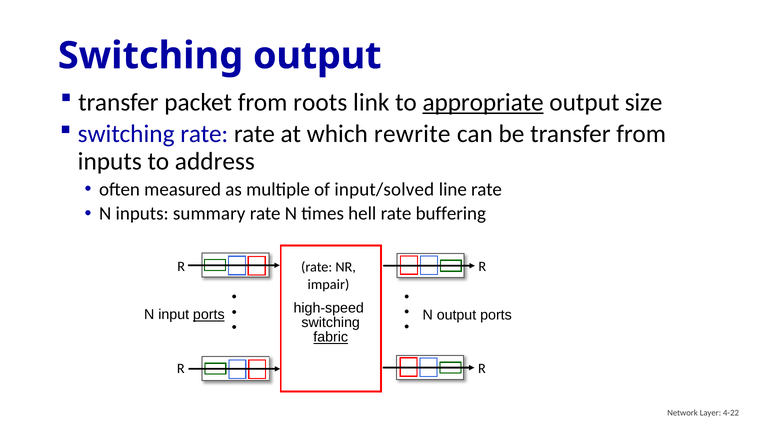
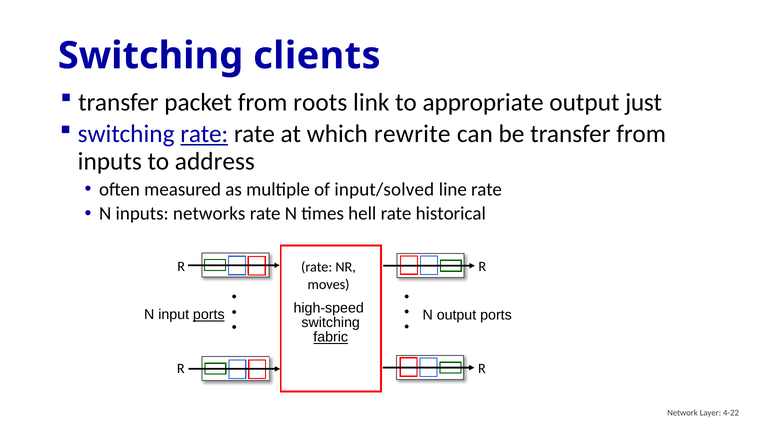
Switching output: output -> clients
appropriate underline: present -> none
size: size -> just
rate at (204, 134) underline: none -> present
summary: summary -> networks
buffering: buffering -> historical
impair: impair -> moves
